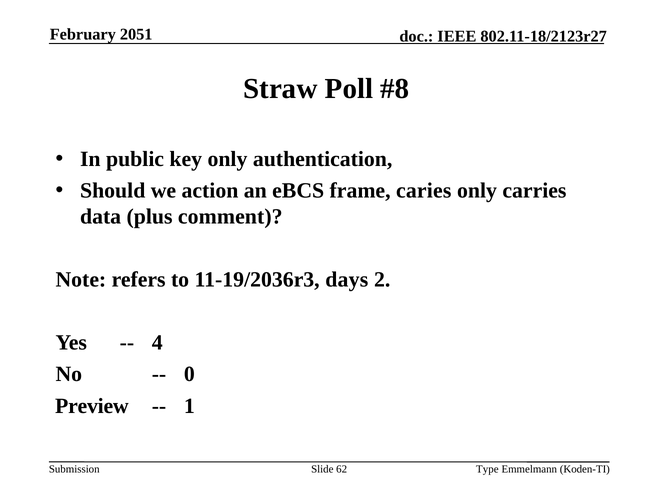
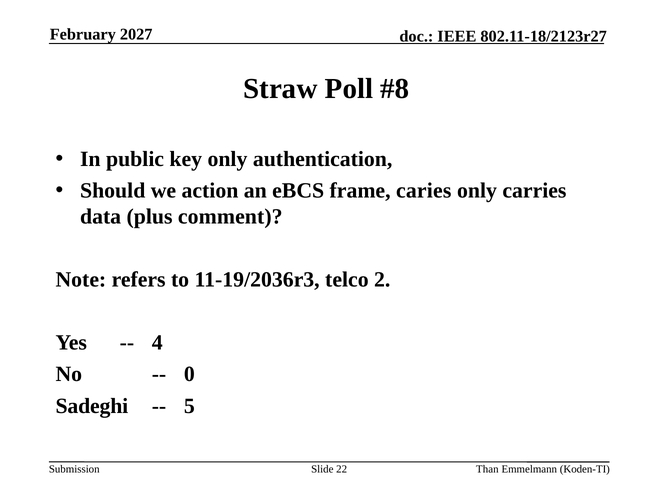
2051: 2051 -> 2027
days: days -> telco
Preview: Preview -> Sadeghi
1: 1 -> 5
62: 62 -> 22
Type: Type -> Than
